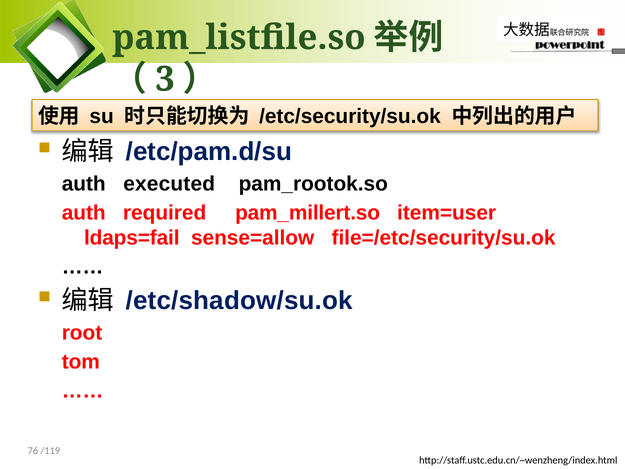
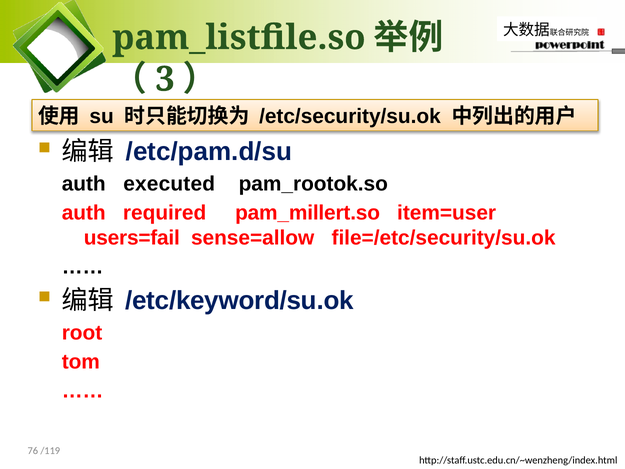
ldaps=fail: ldaps=fail -> users=fail
/etc/shadow/su.ok: /etc/shadow/su.ok -> /etc/keyword/su.ok
